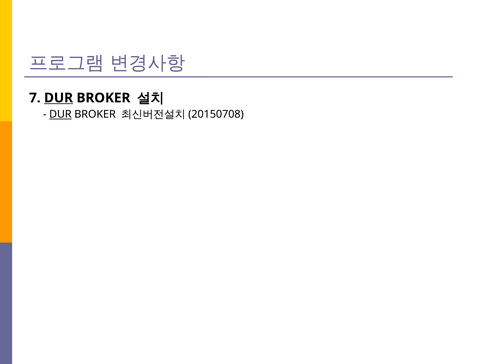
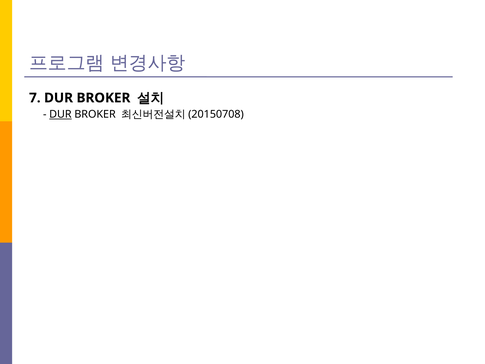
DUR at (59, 98) underline: present -> none
